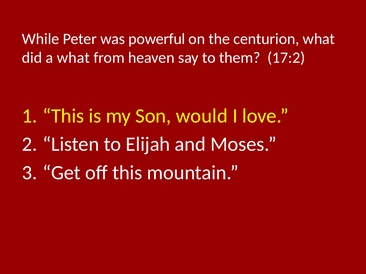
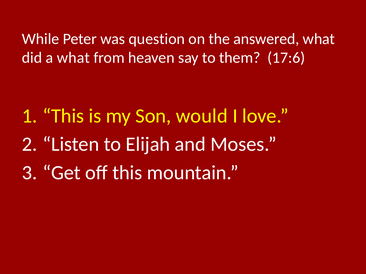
powerful: powerful -> question
centurion: centurion -> answered
17:2: 17:2 -> 17:6
